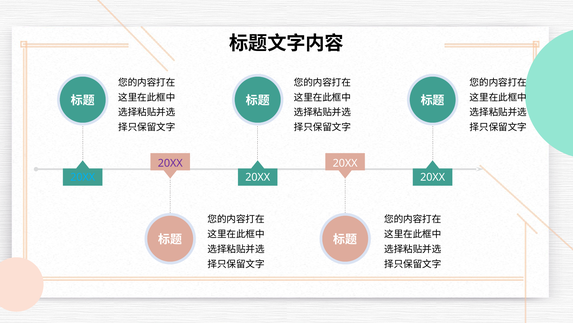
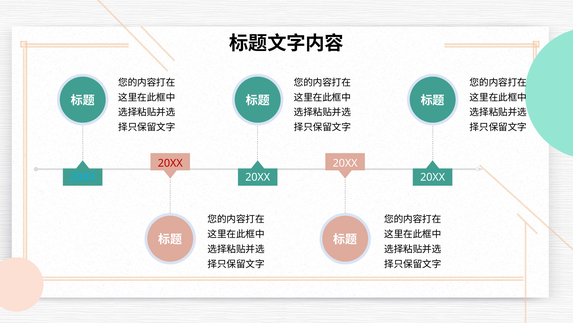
20XX at (170, 163) colour: purple -> red
